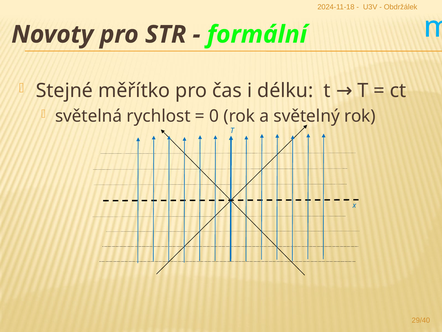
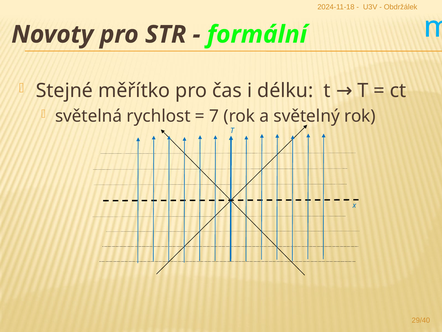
0: 0 -> 7
